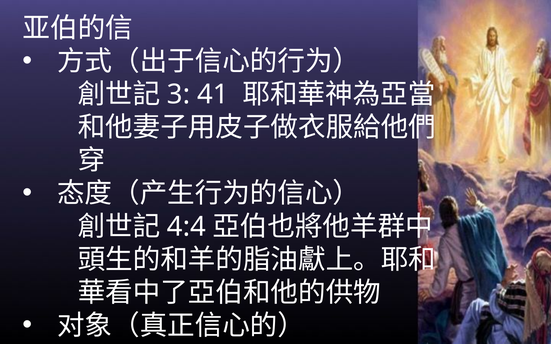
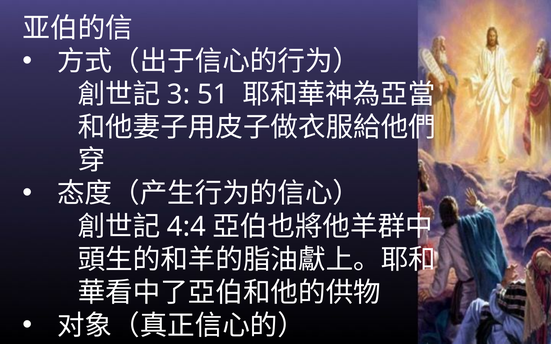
41: 41 -> 51
